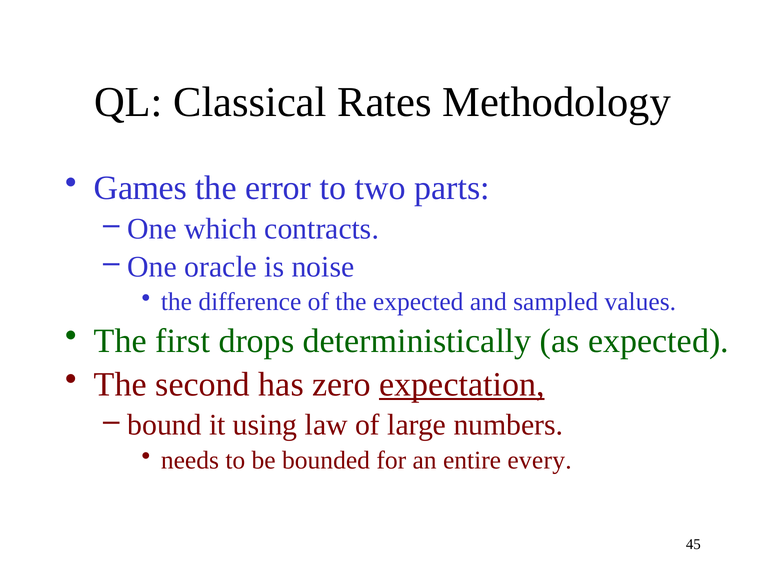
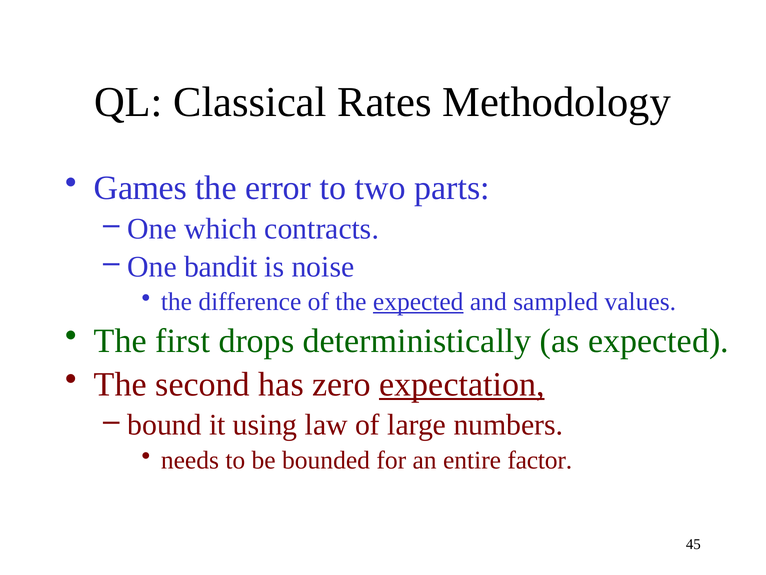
oracle: oracle -> bandit
expected at (418, 302) underline: none -> present
every: every -> factor
